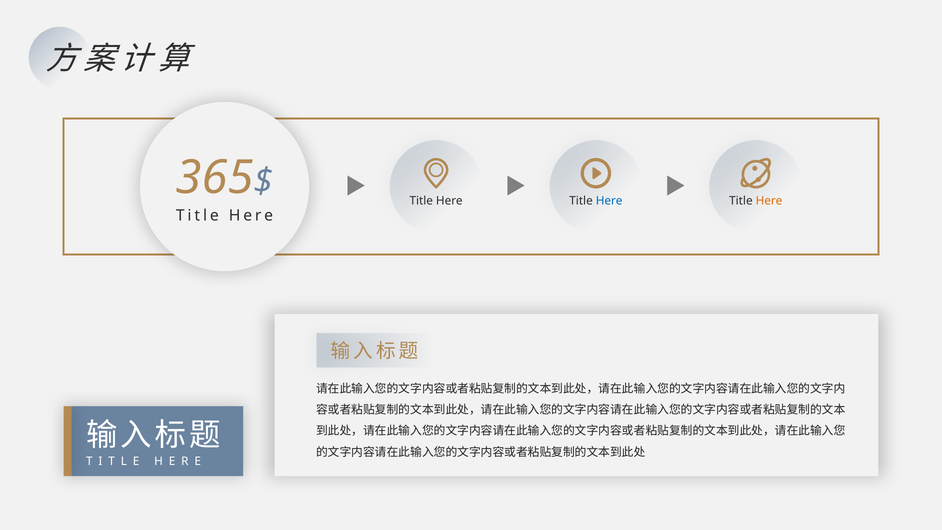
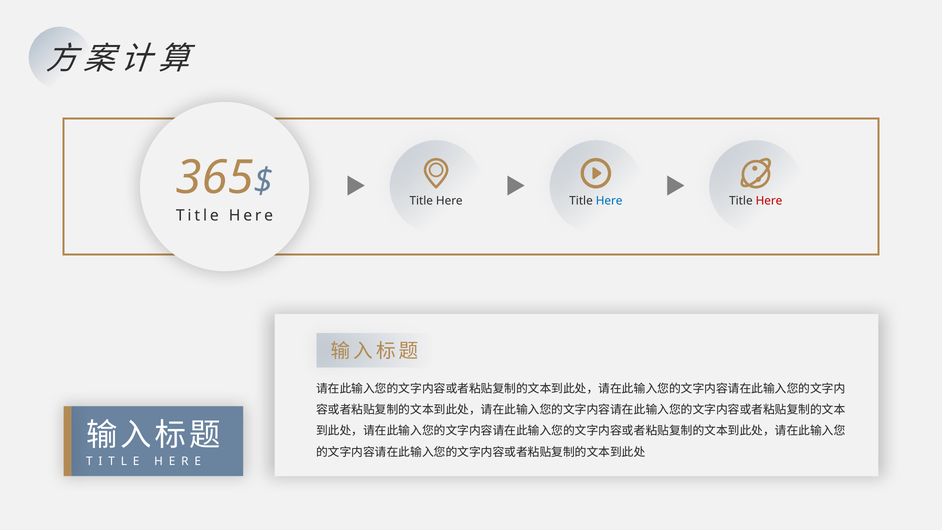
Here at (769, 201) colour: orange -> red
